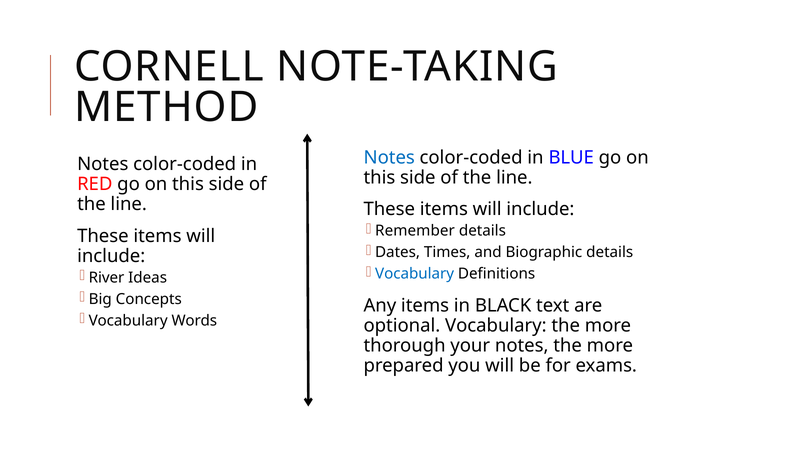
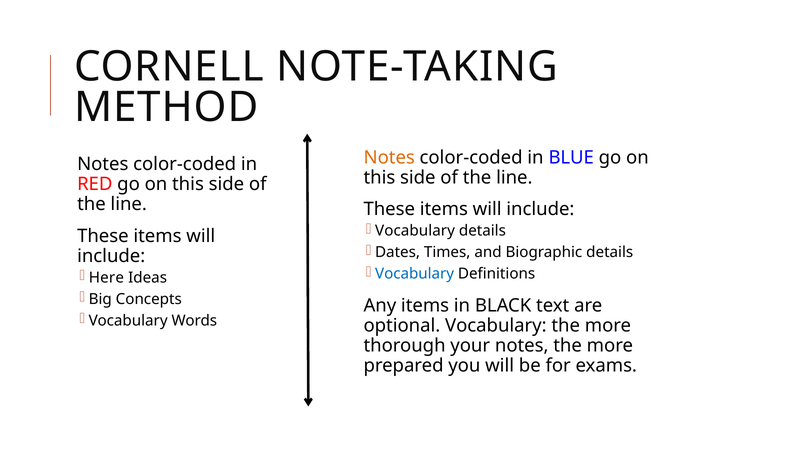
Notes at (389, 157) colour: blue -> orange
Remember at (415, 231): Remember -> Vocabulary
River: River -> Here
